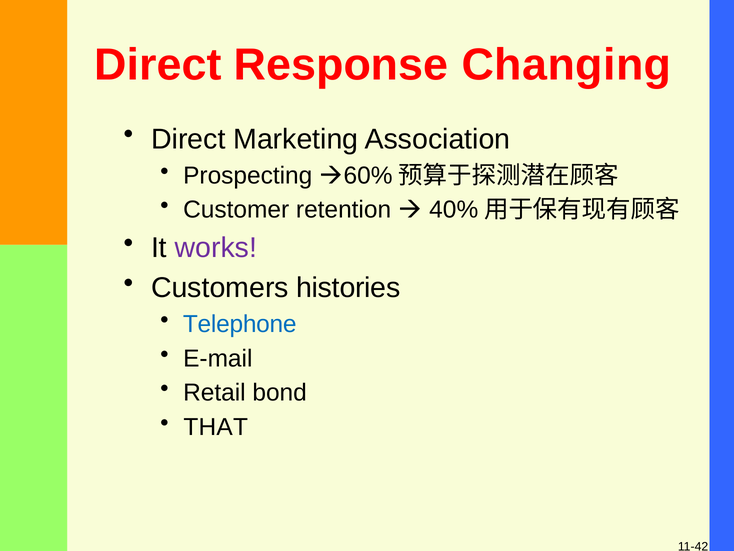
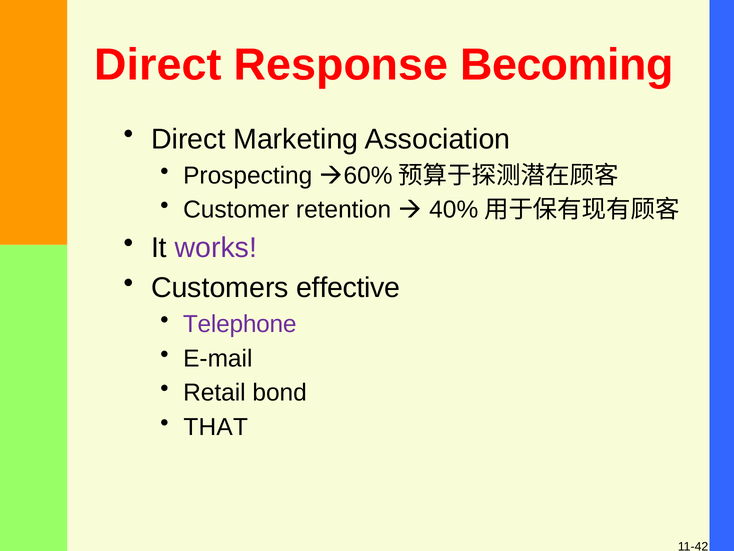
Changing: Changing -> Becoming
histories: histories -> effective
Telephone colour: blue -> purple
